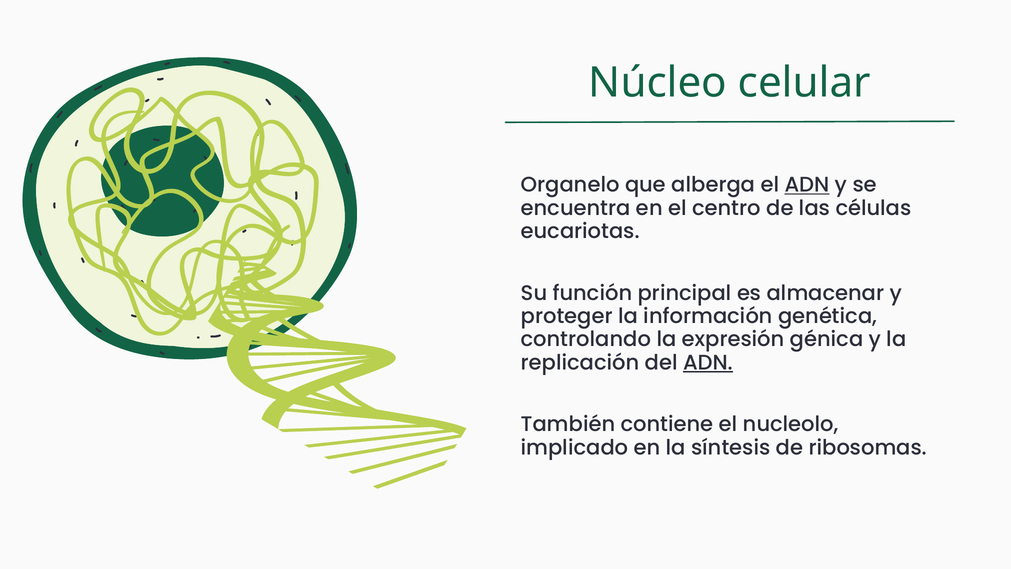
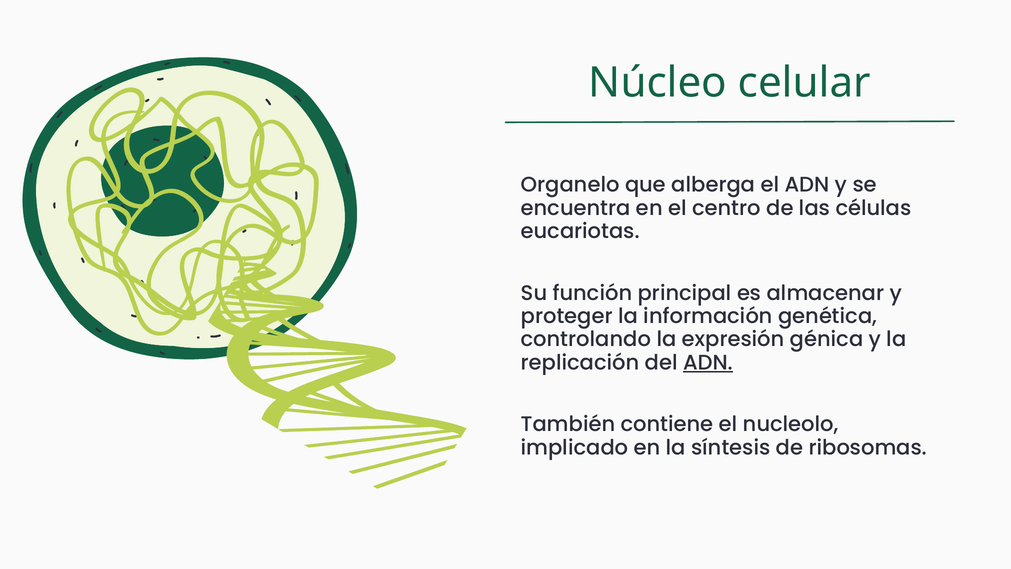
ADN at (807, 185) underline: present -> none
